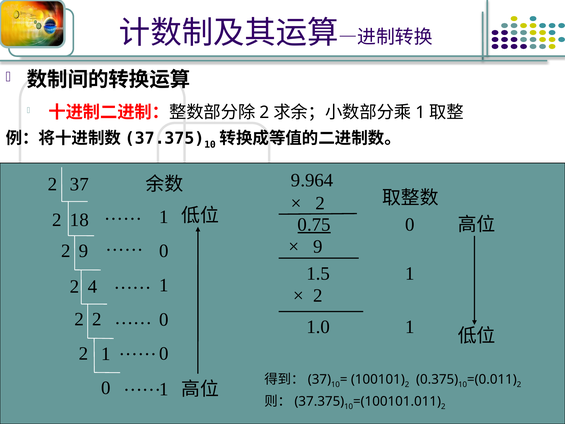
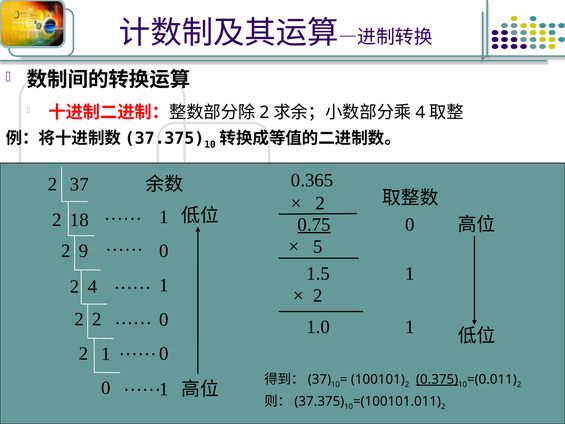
1 at (420, 112): 1 -> 4
9.964: 9.964 -> 0.365
9 at (318, 247): 9 -> 5
0.375 underline: none -> present
